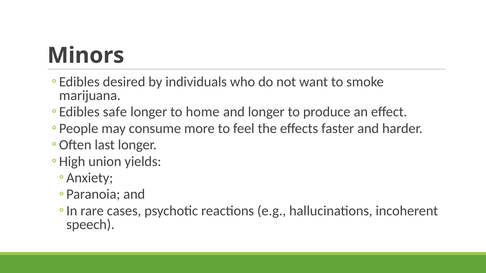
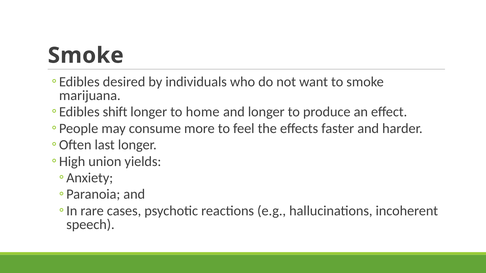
Minors at (86, 55): Minors -> Smoke
safe: safe -> shift
